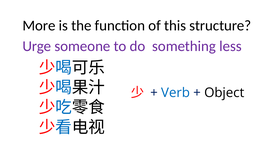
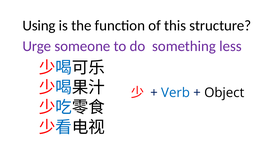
More: More -> Using
